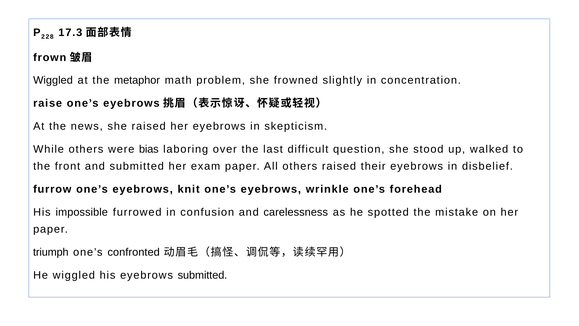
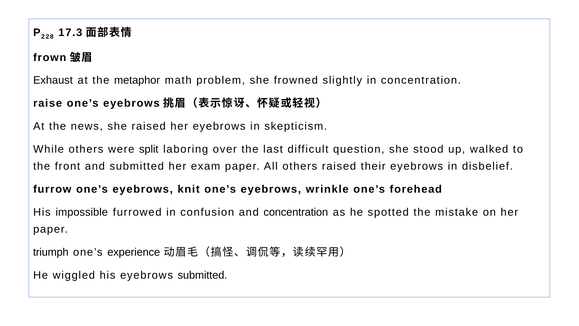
Wiggled at (53, 80): Wiggled -> Exhaust
bias: bias -> split
and carelessness: carelessness -> concentration
confronted: confronted -> experience
